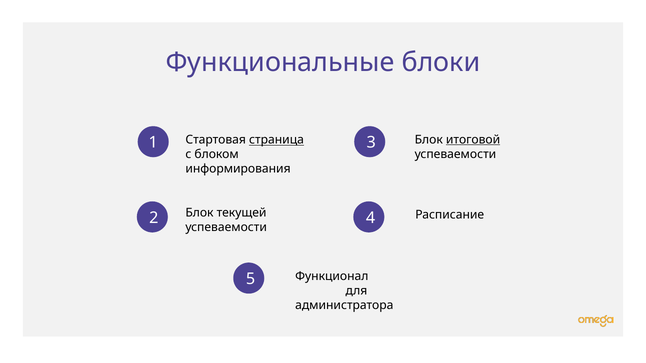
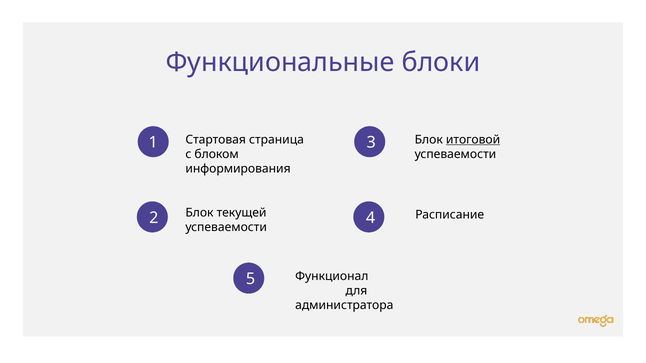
страница underline: present -> none
